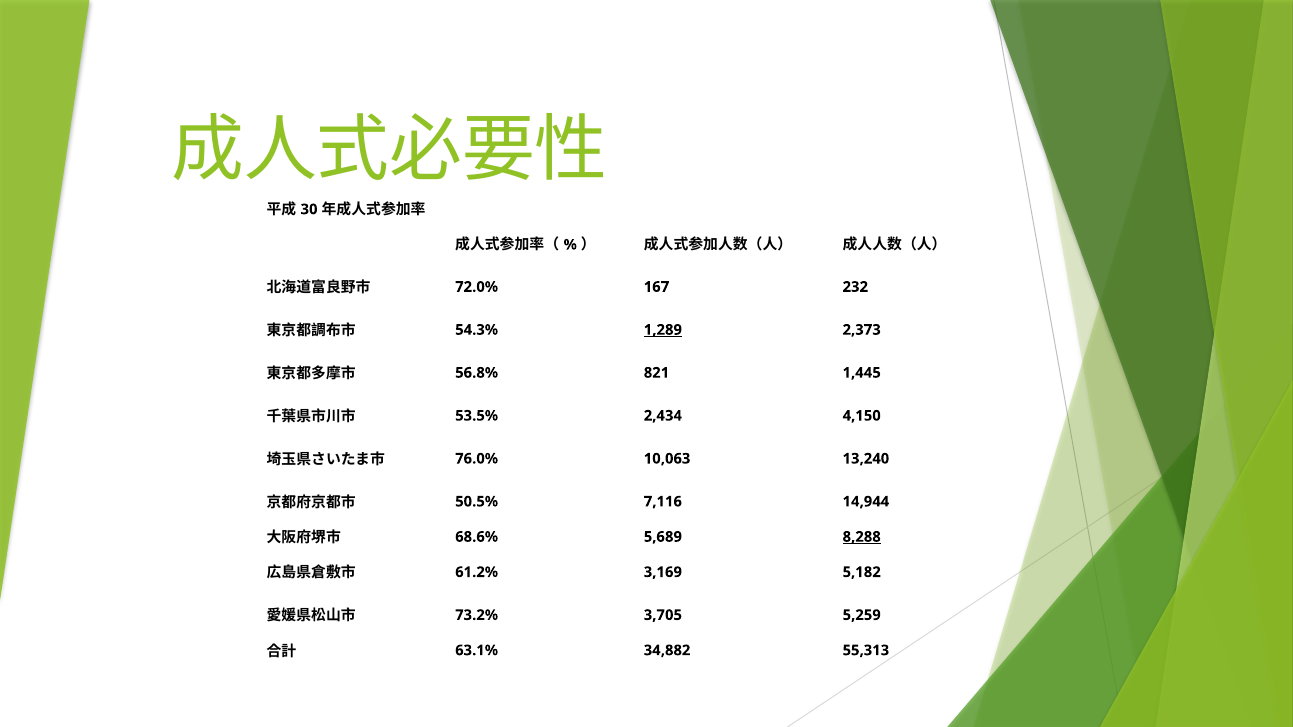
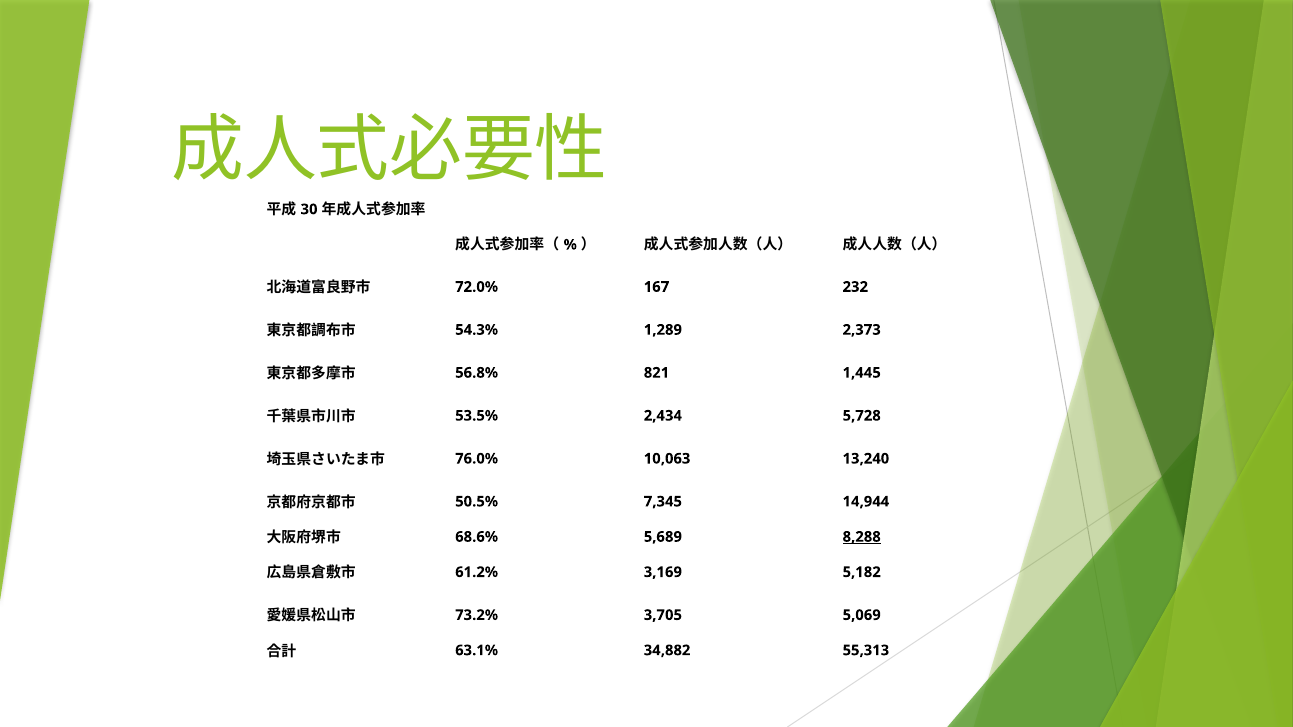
1,289 underline: present -> none
4,150: 4,150 -> 5,728
7,116: 7,116 -> 7,345
5,259: 5,259 -> 5,069
